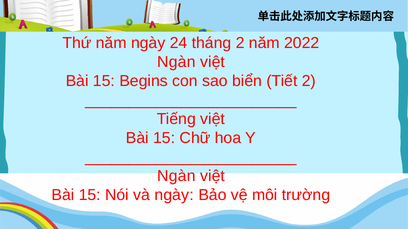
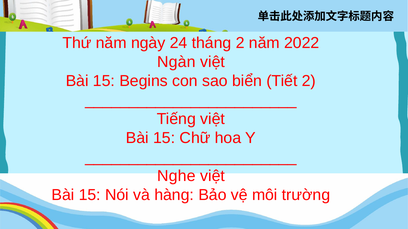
Ngàn at (176, 176): Ngàn -> Nghe
và ngày: ngày -> hàng
